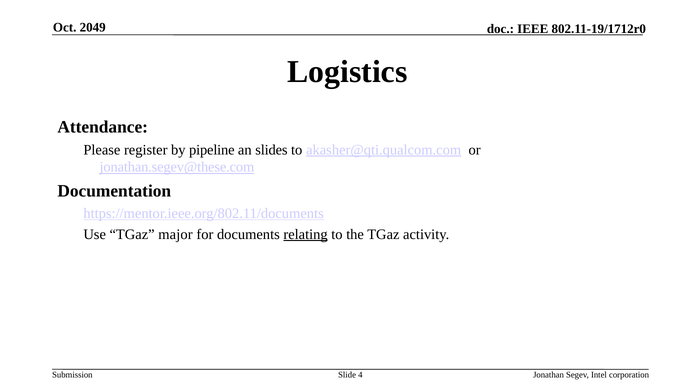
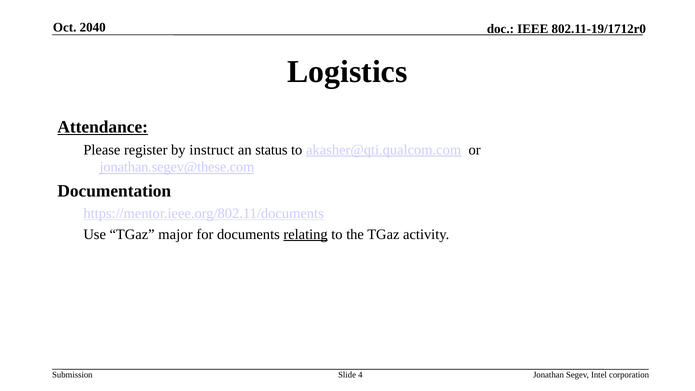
2049: 2049 -> 2040
Attendance underline: none -> present
pipeline: pipeline -> instruct
slides: slides -> status
